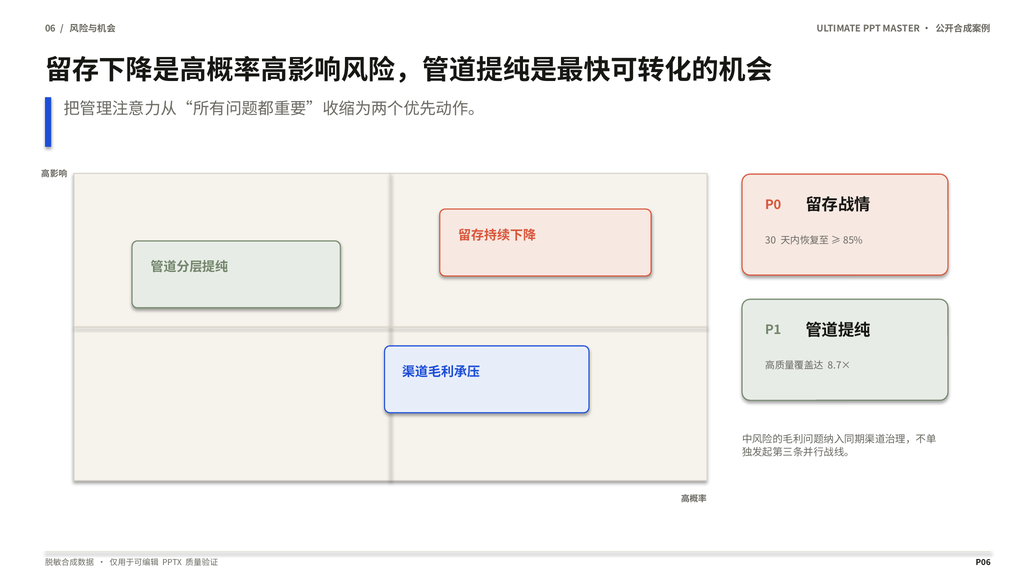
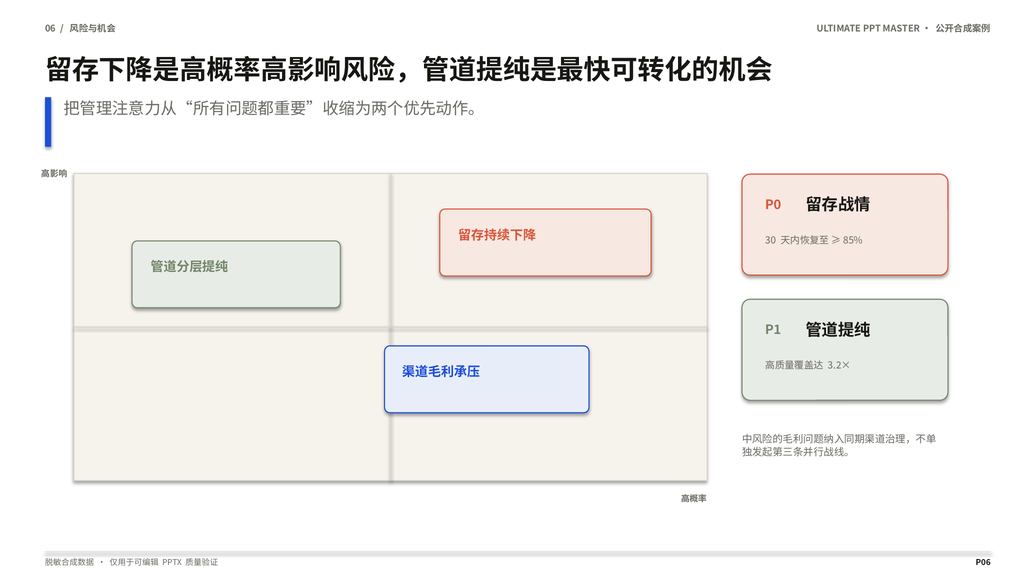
8.7×: 8.7× -> 3.2×
